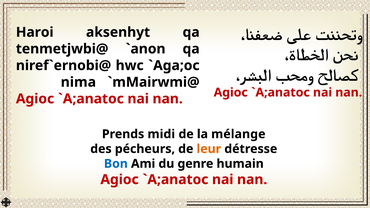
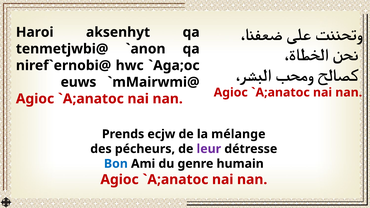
nima: nima -> euws
midi: midi -> ecjw
leur colour: orange -> purple
